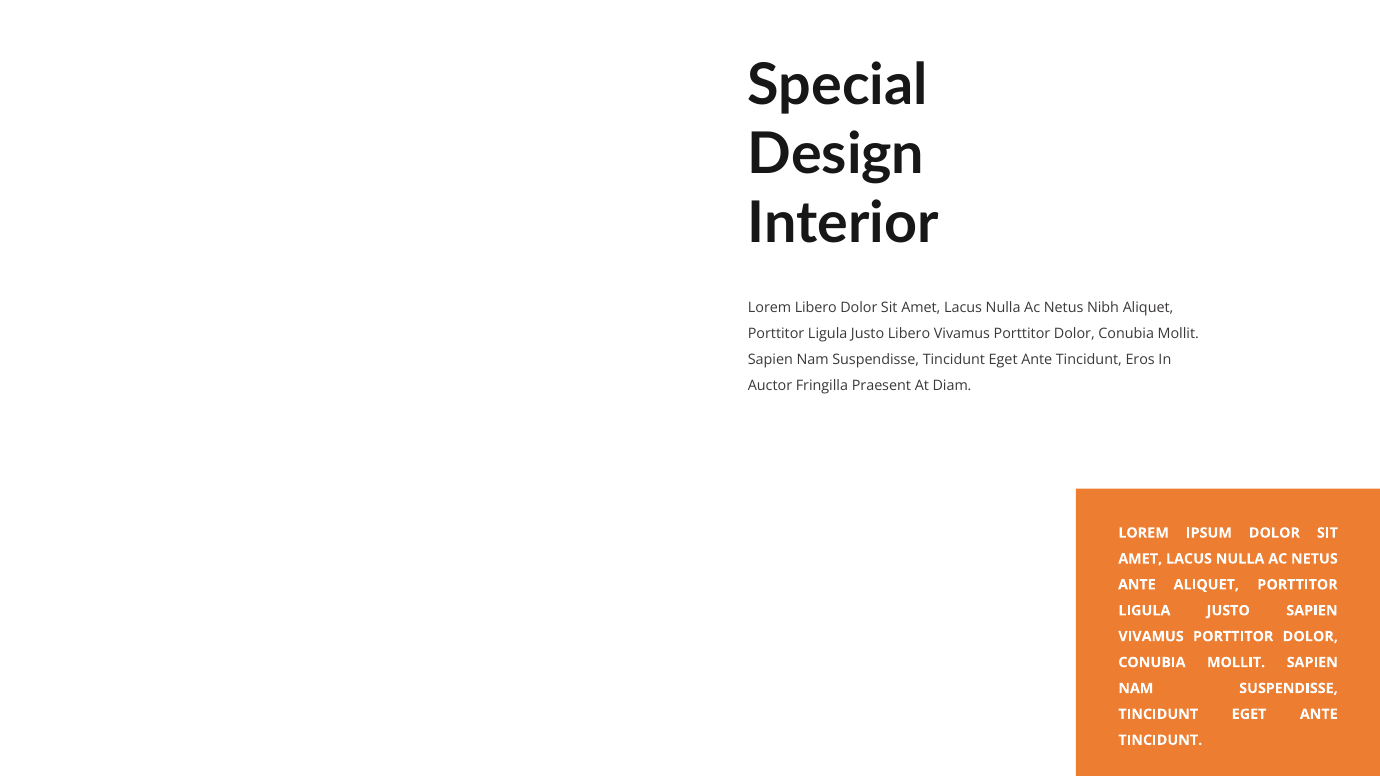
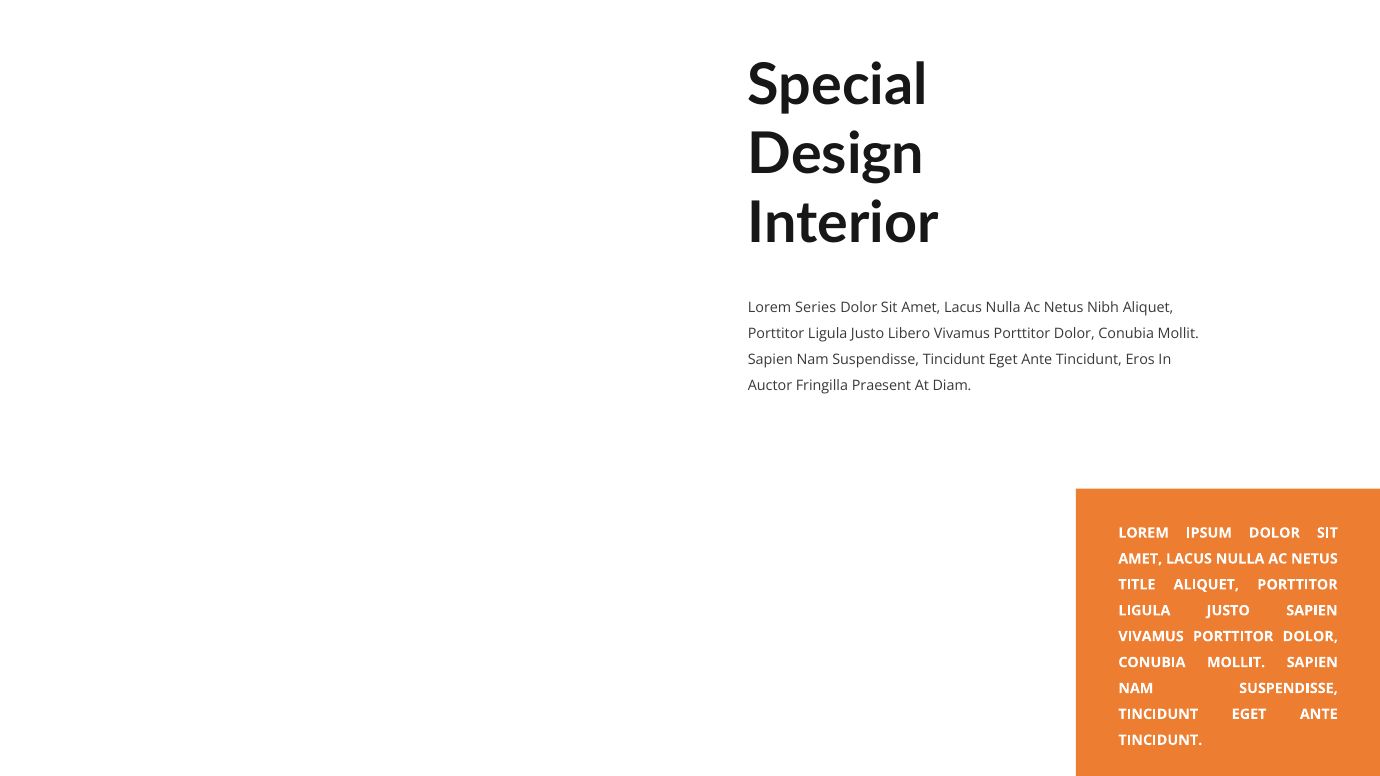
Lorem Libero: Libero -> Series
ANTE at (1137, 585): ANTE -> TITLE
